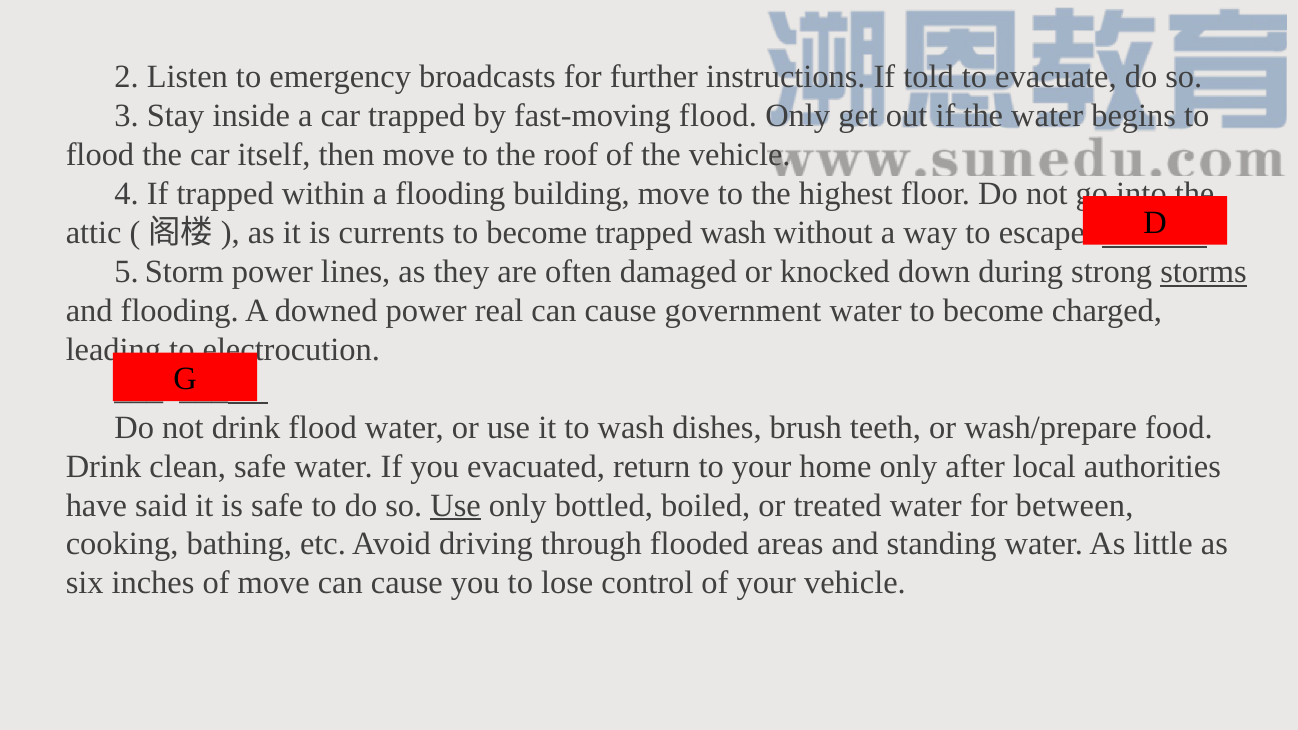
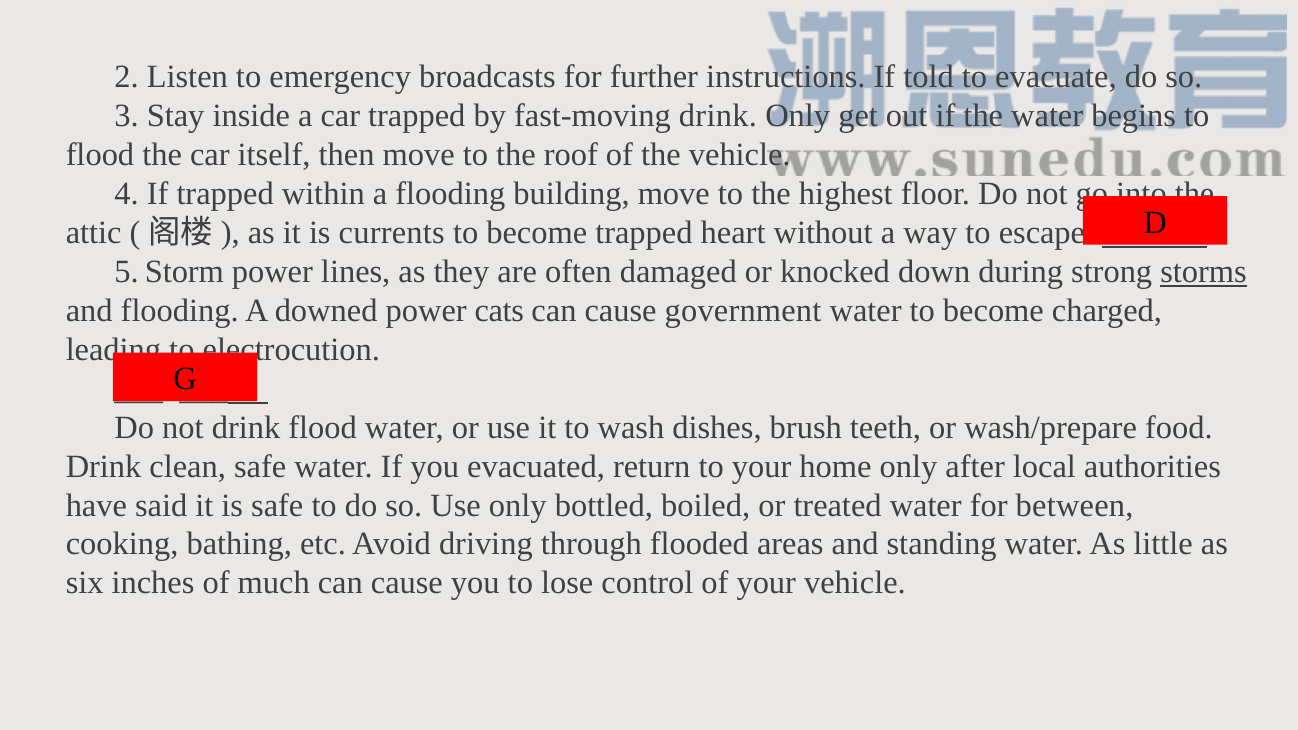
fast-moving flood: flood -> drink
trapped wash: wash -> heart
real: real -> cats
Use at (456, 505) underline: present -> none
of move: move -> much
